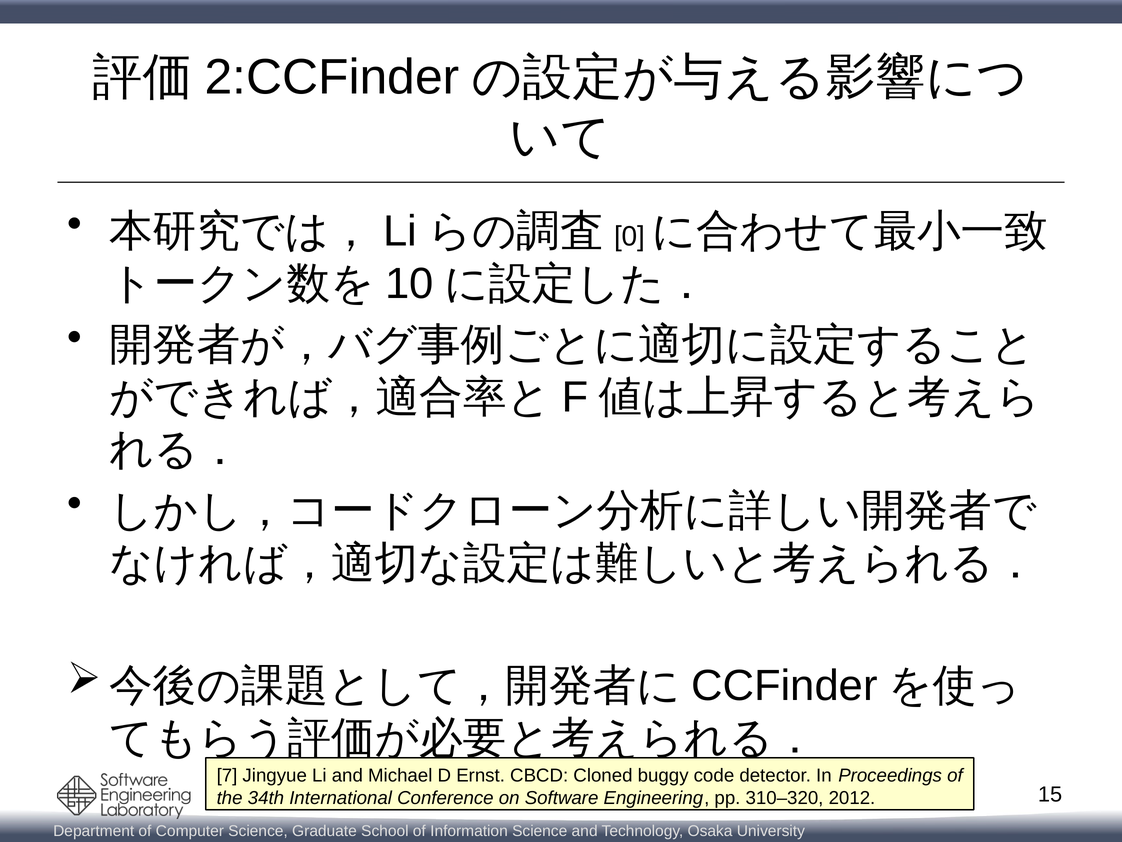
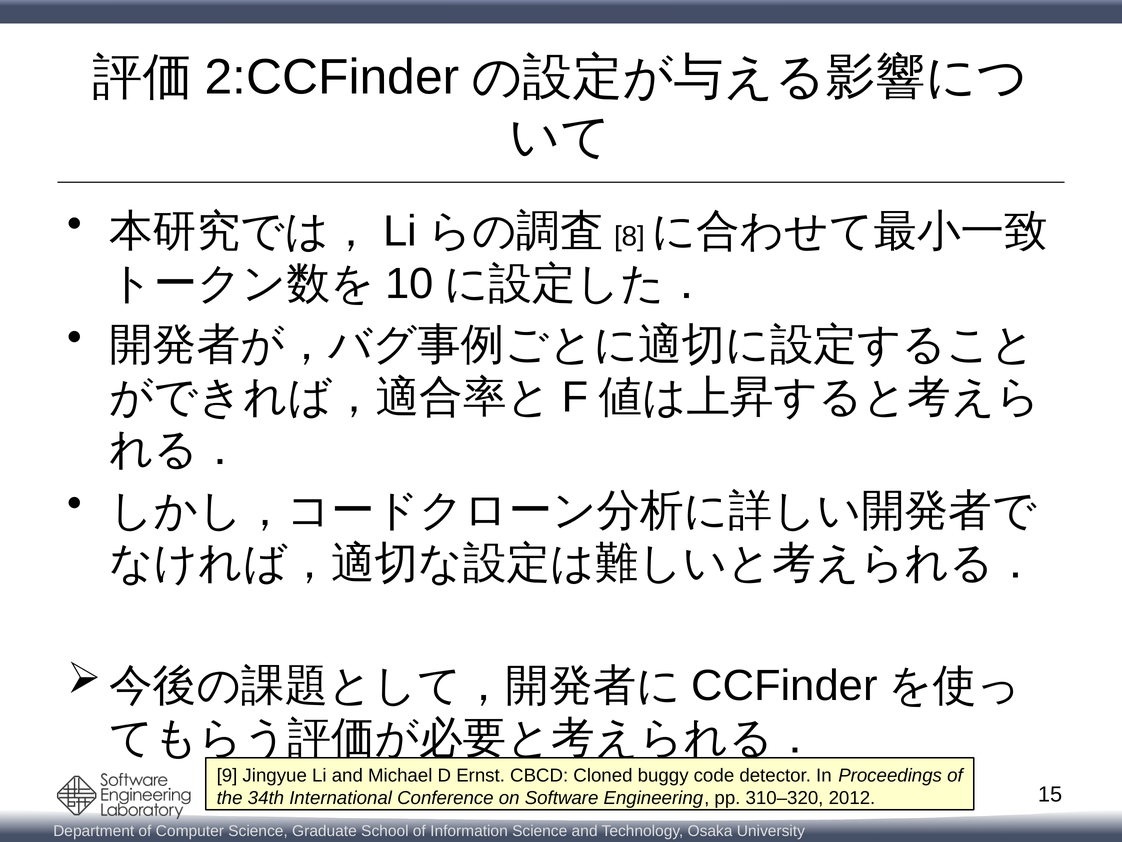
0: 0 -> 8
7: 7 -> 9
